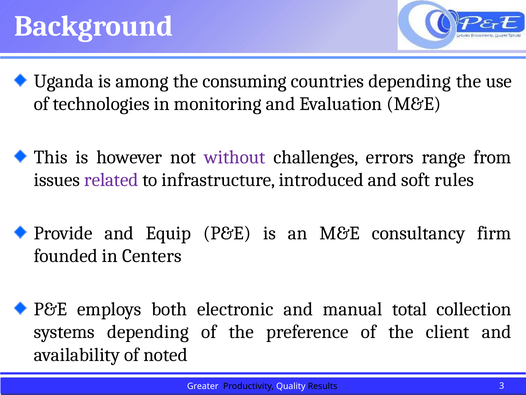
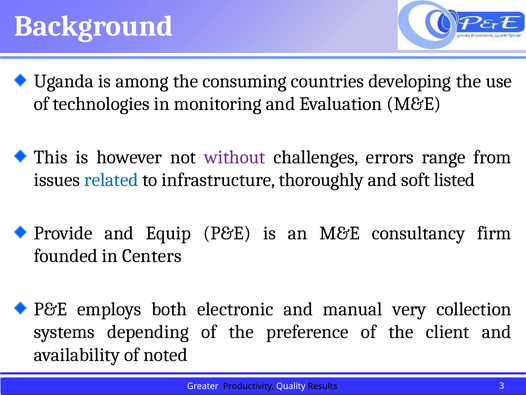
countries depending: depending -> developing
related colour: purple -> blue
introduced: introduced -> thoroughly
rules: rules -> listed
total: total -> very
